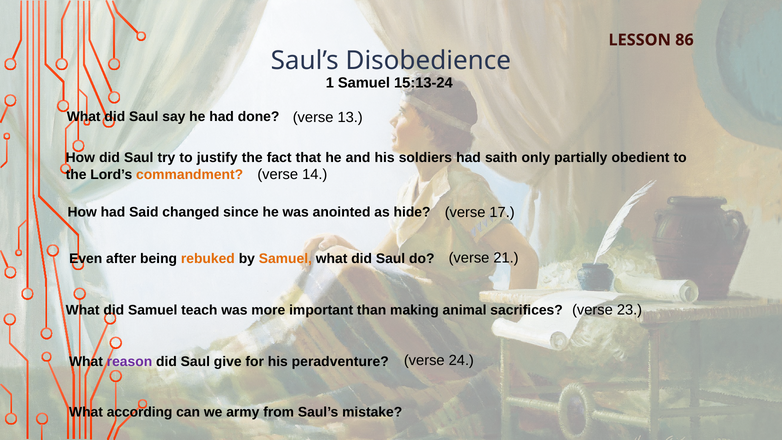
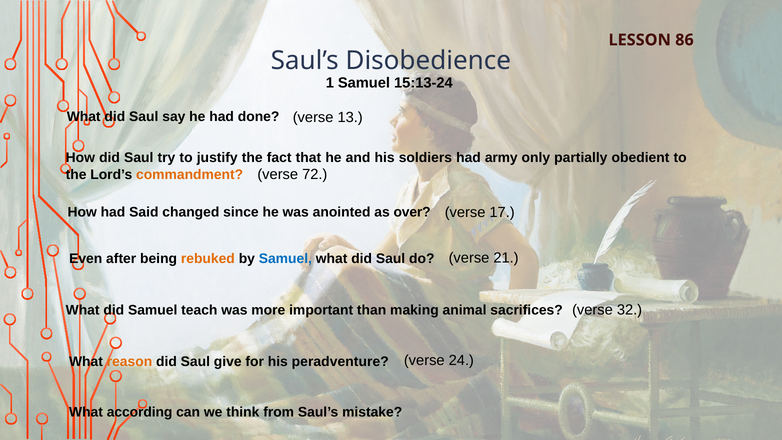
saith: saith -> army
14: 14 -> 72
hide: hide -> over
Samuel at (285, 259) colour: orange -> blue
23: 23 -> 32
reason colour: purple -> orange
army: army -> think
